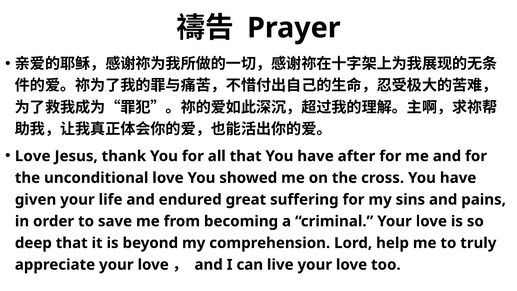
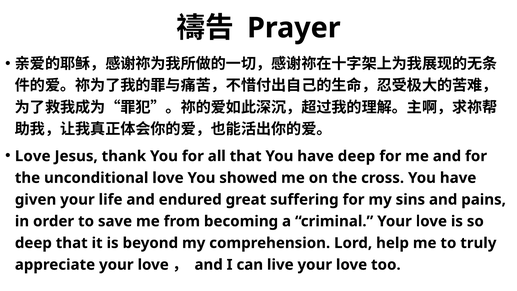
have after: after -> deep
